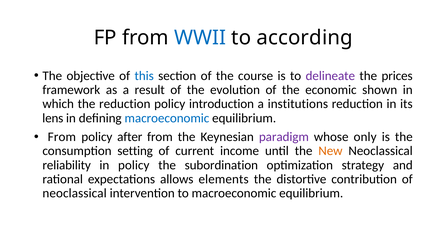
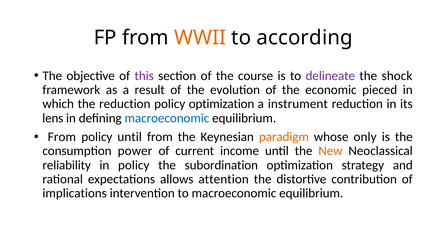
WWII colour: blue -> orange
this colour: blue -> purple
prices: prices -> shock
shown: shown -> pieced
policy introduction: introduction -> optimization
institutions: institutions -> instrument
policy after: after -> until
paradigm colour: purple -> orange
setting: setting -> power
elements: elements -> attention
neoclassical at (75, 193): neoclassical -> implications
